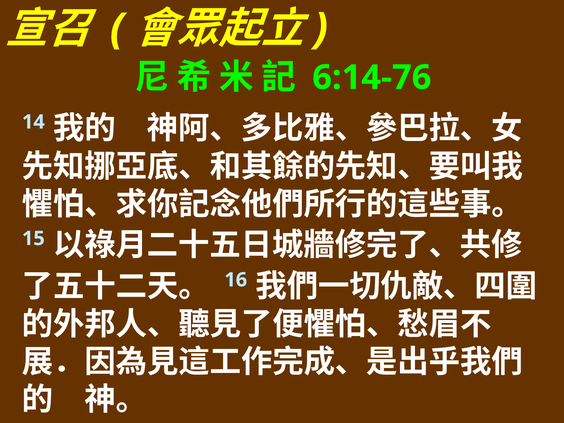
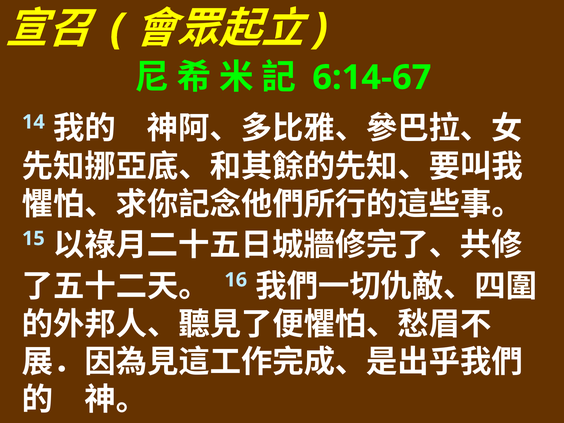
6:14-76: 6:14-76 -> 6:14-67
